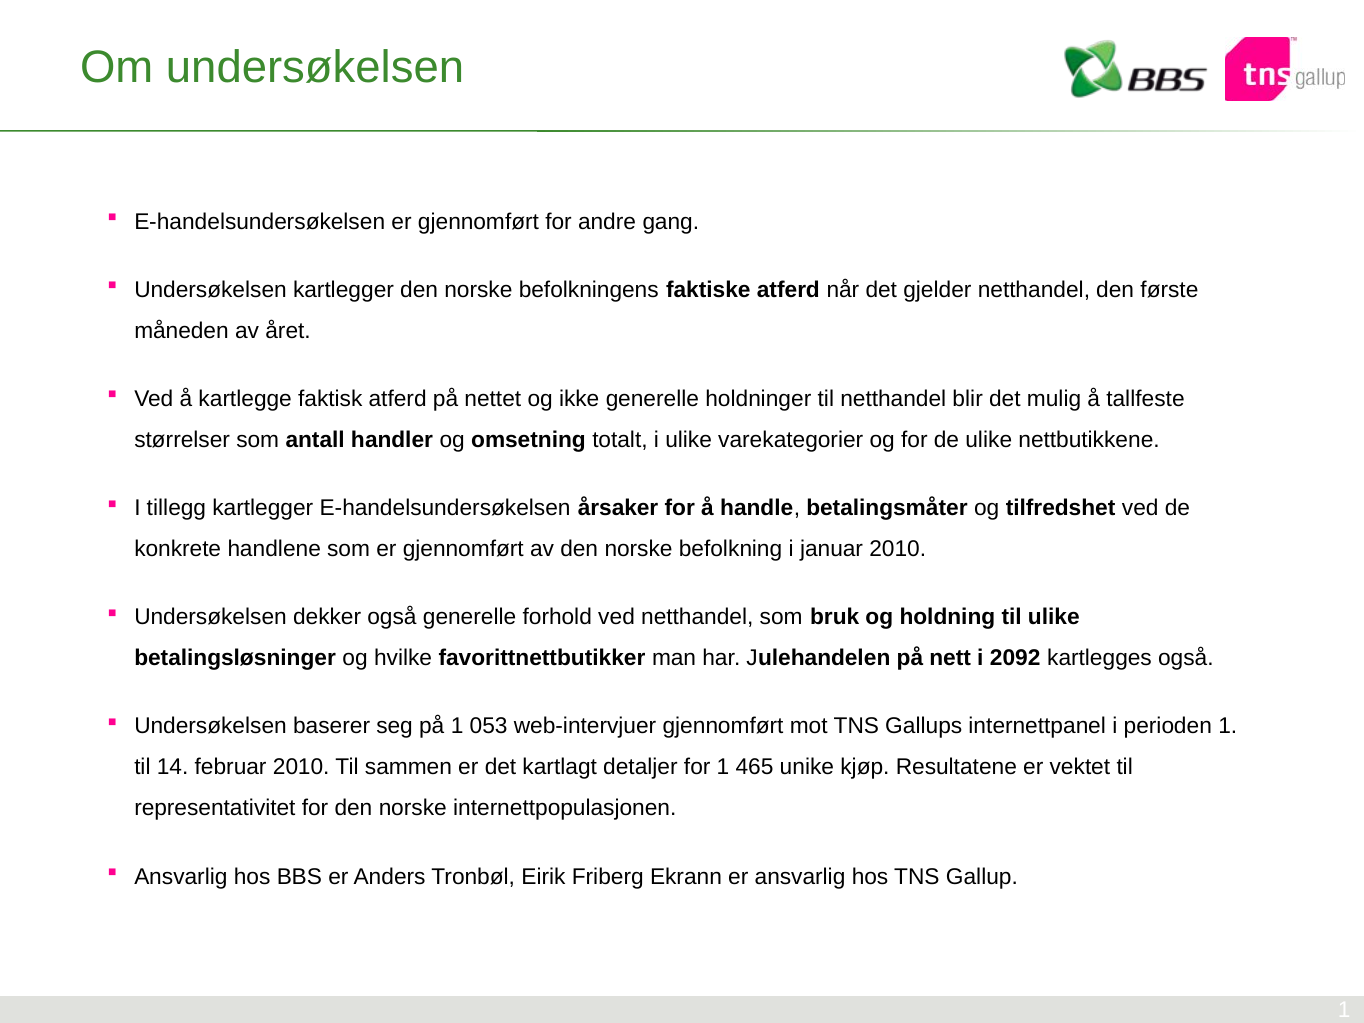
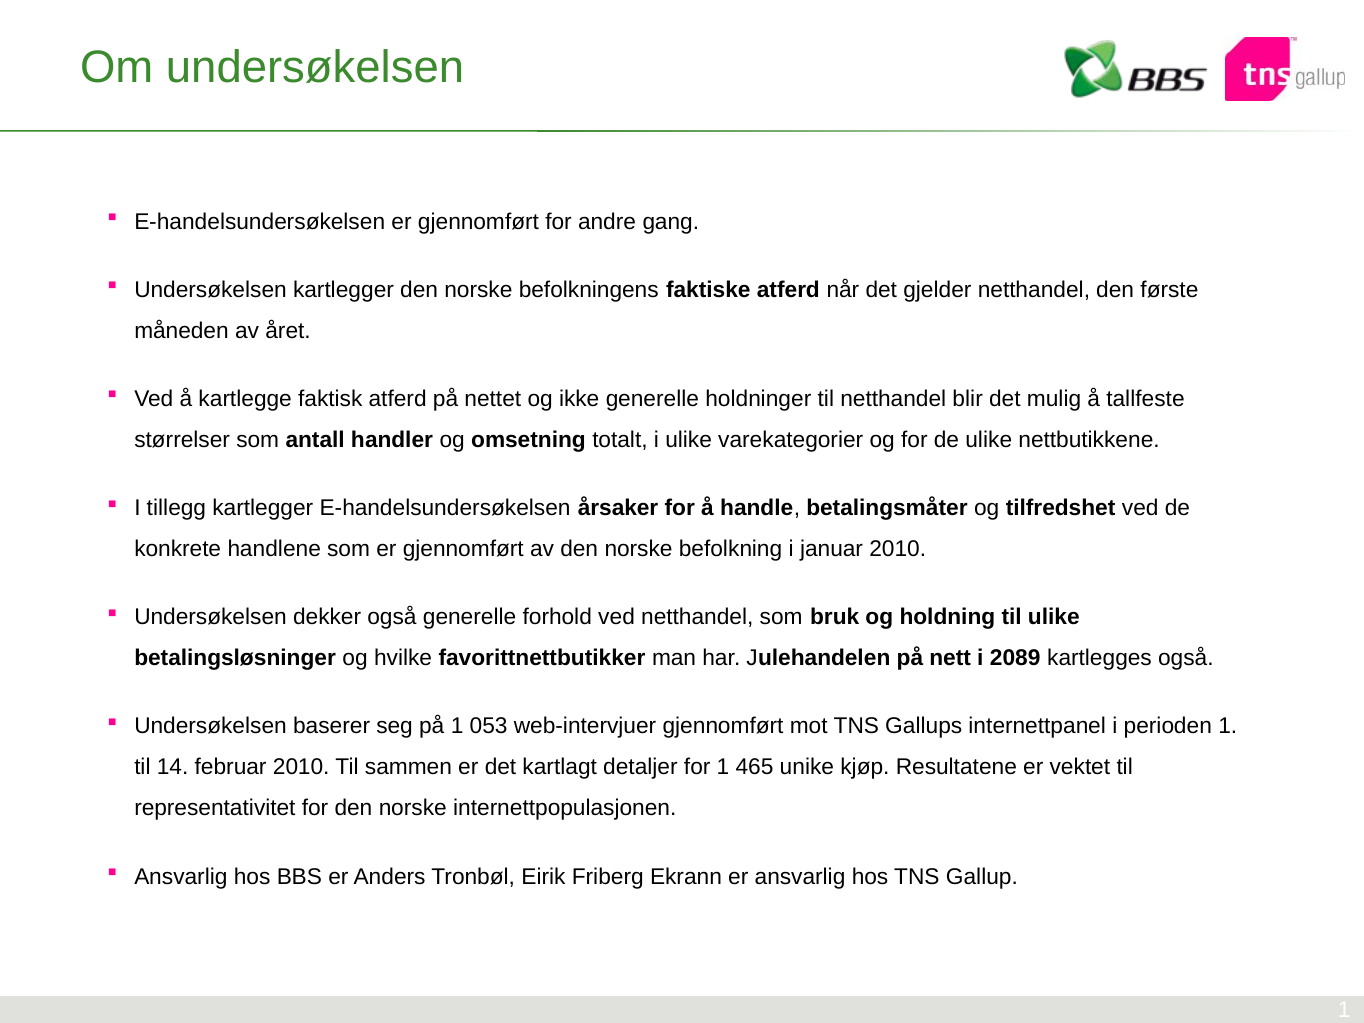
2092: 2092 -> 2089
